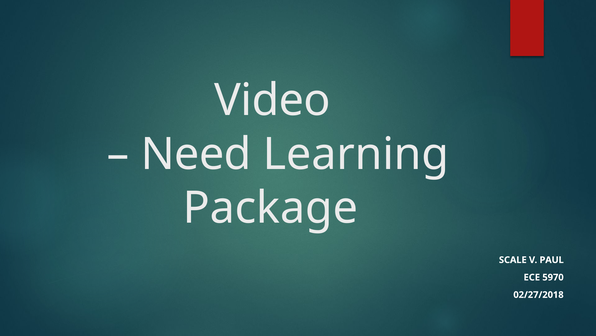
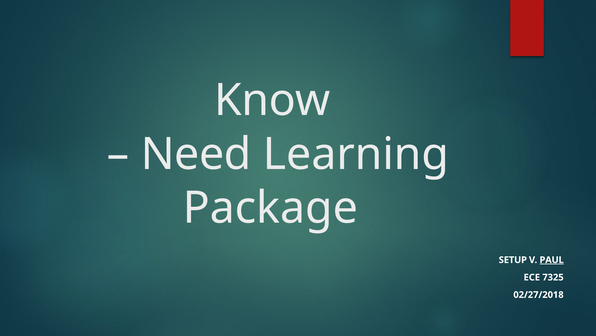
Video: Video -> Know
SCALE: SCALE -> SETUP
PAUL underline: none -> present
5970: 5970 -> 7325
